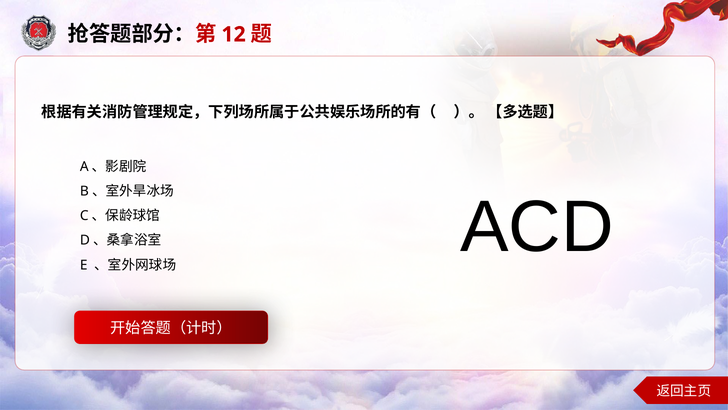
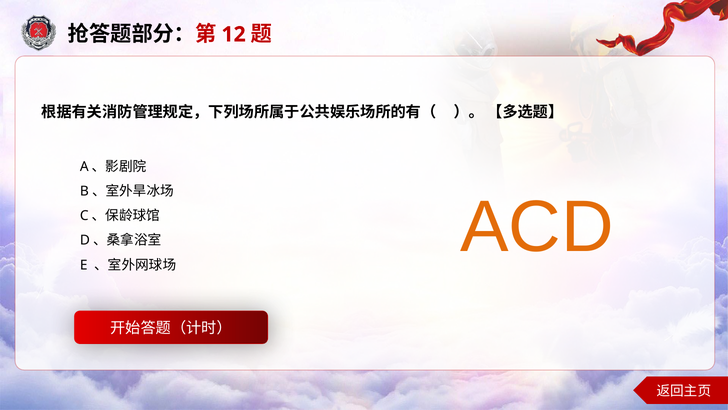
ACD colour: black -> orange
